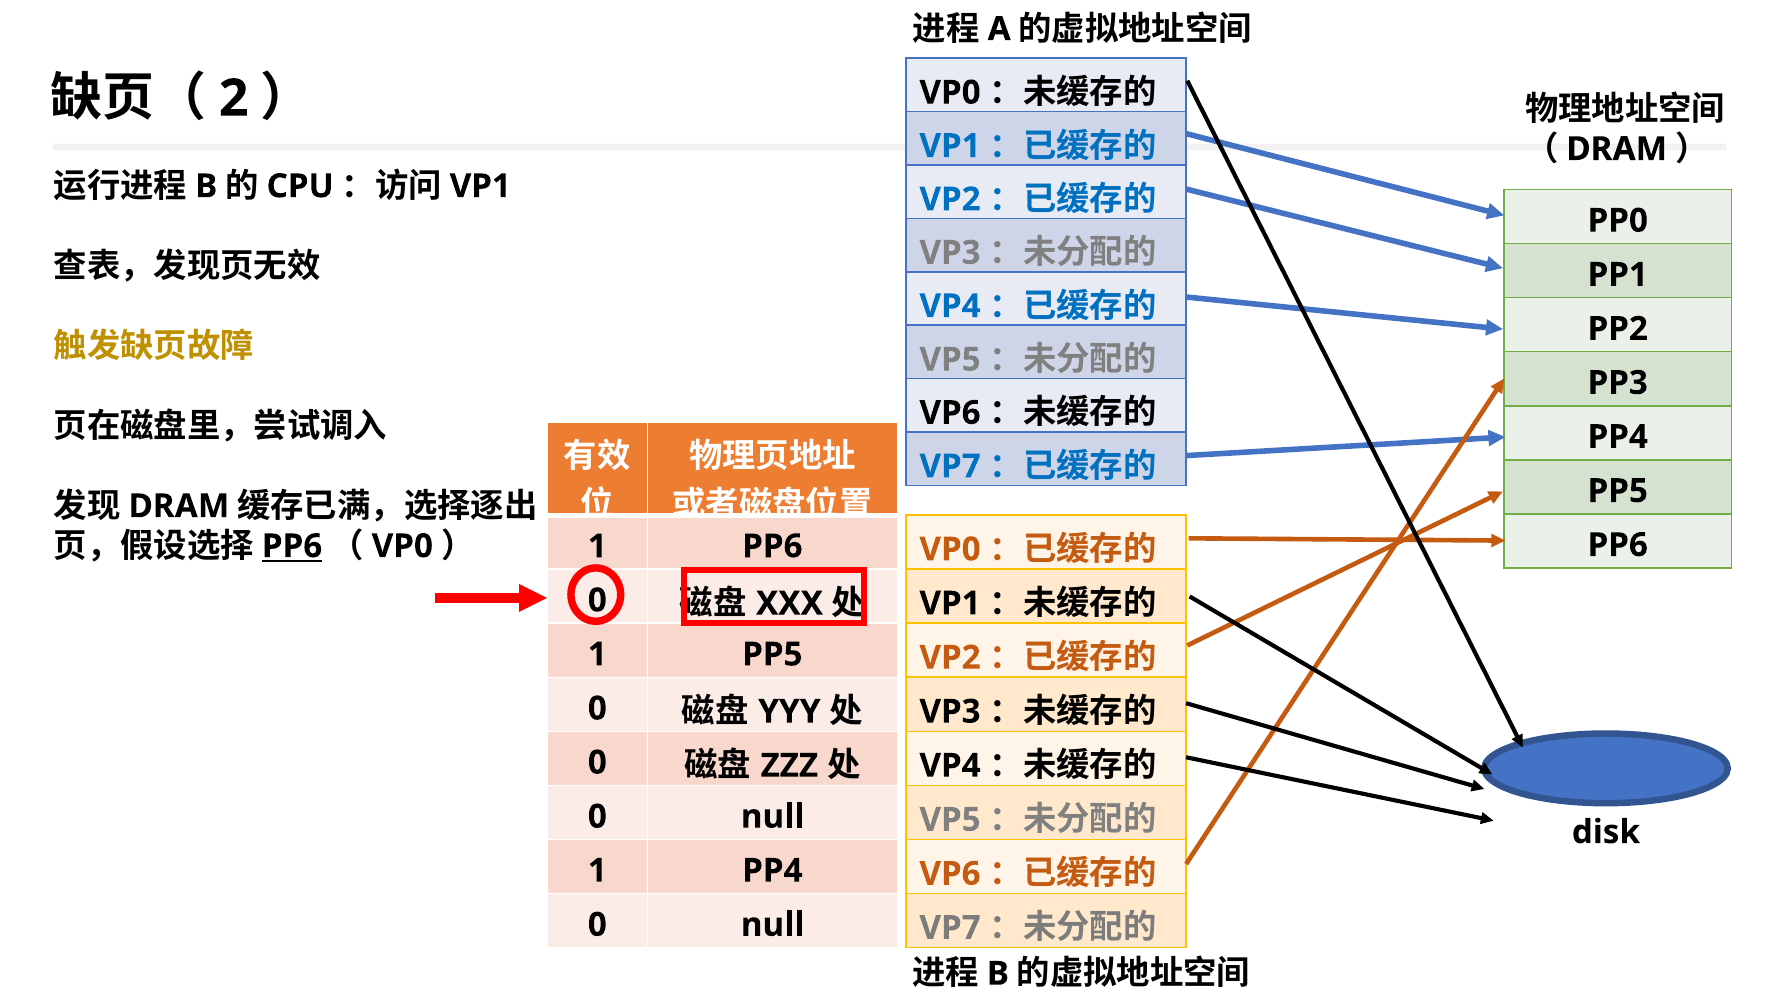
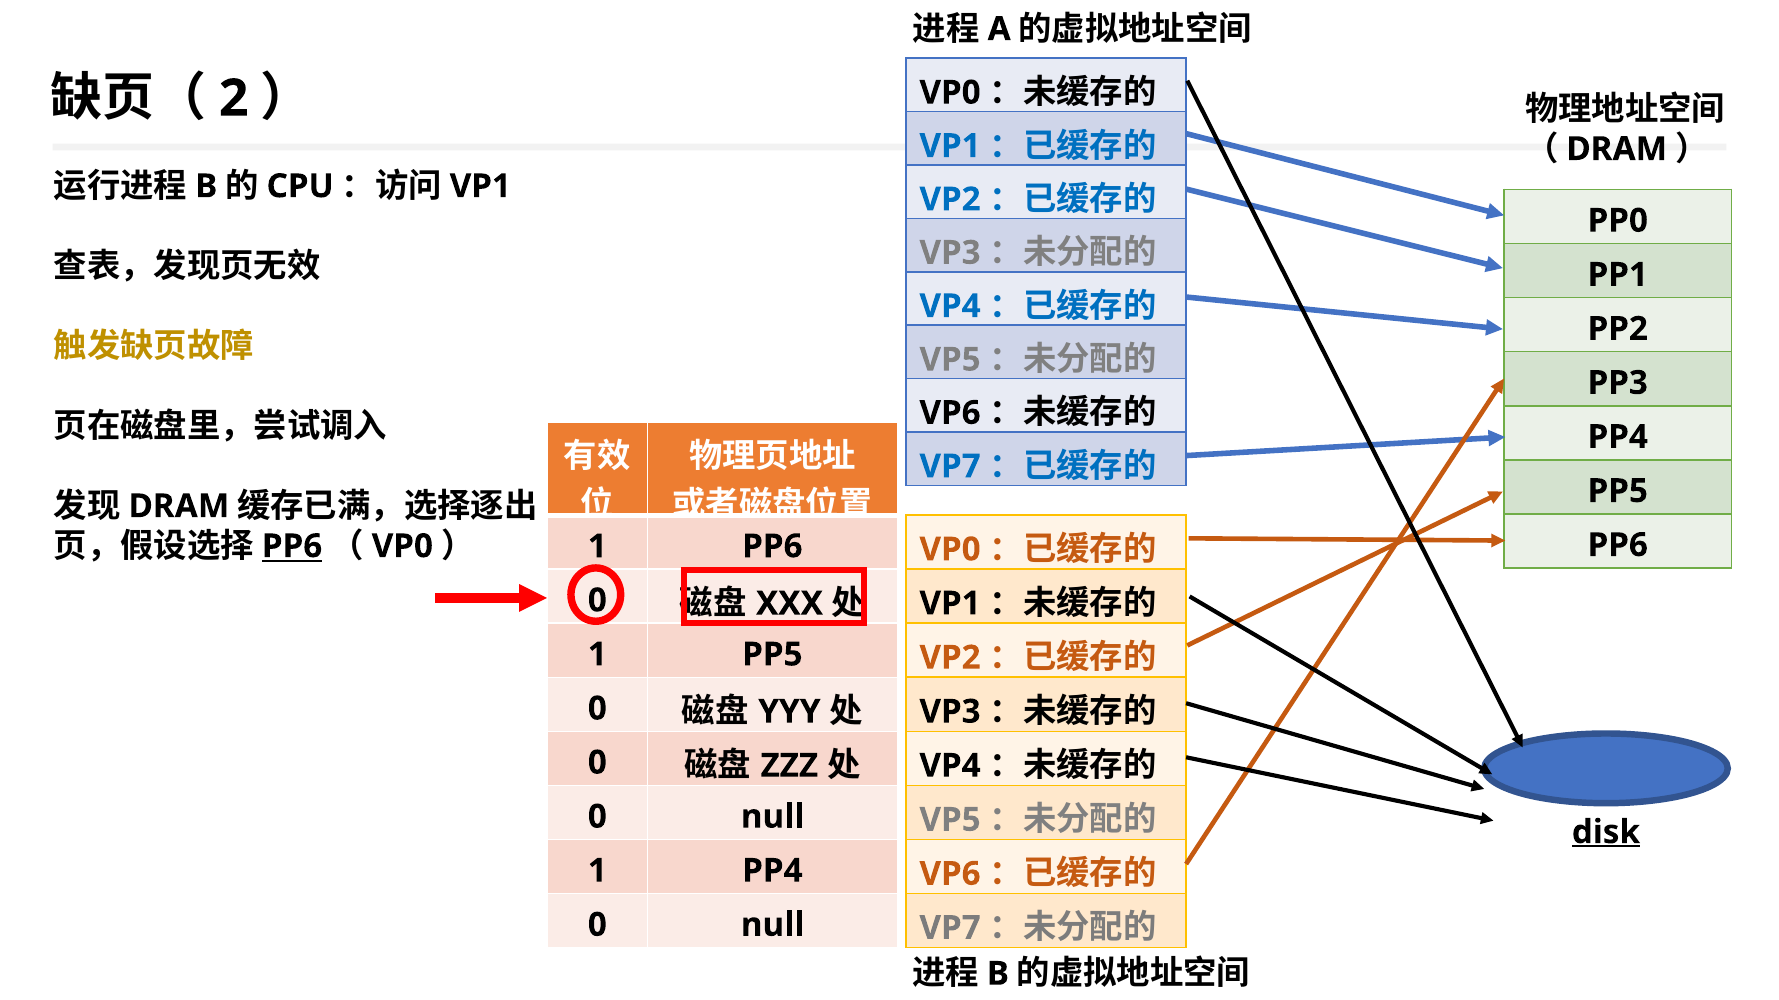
disk underline: none -> present
